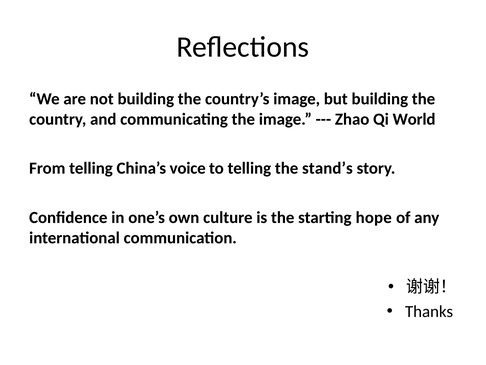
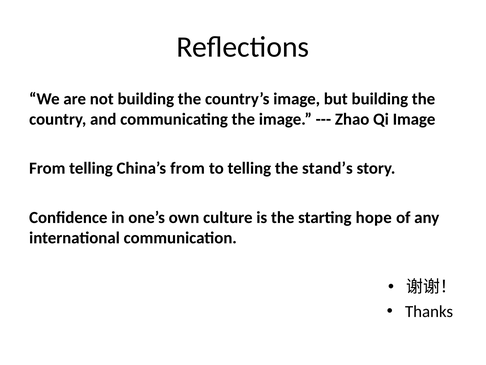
Qi World: World -> Image
China’s voice: voice -> from
